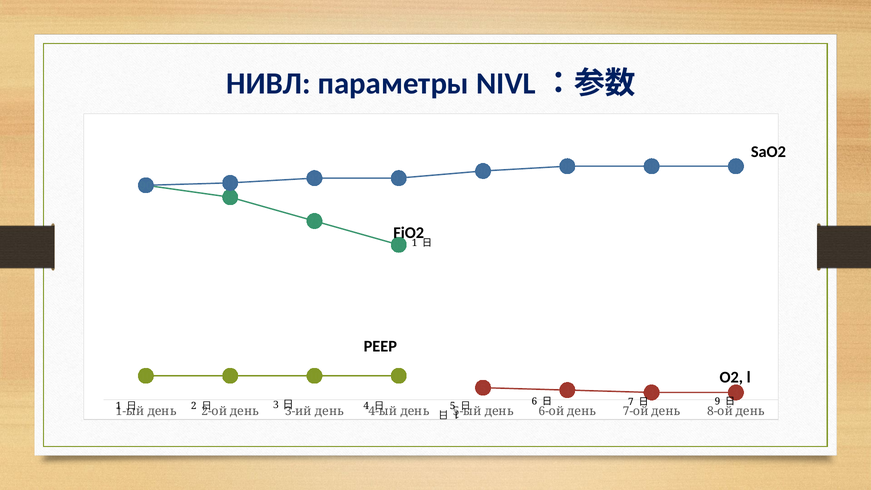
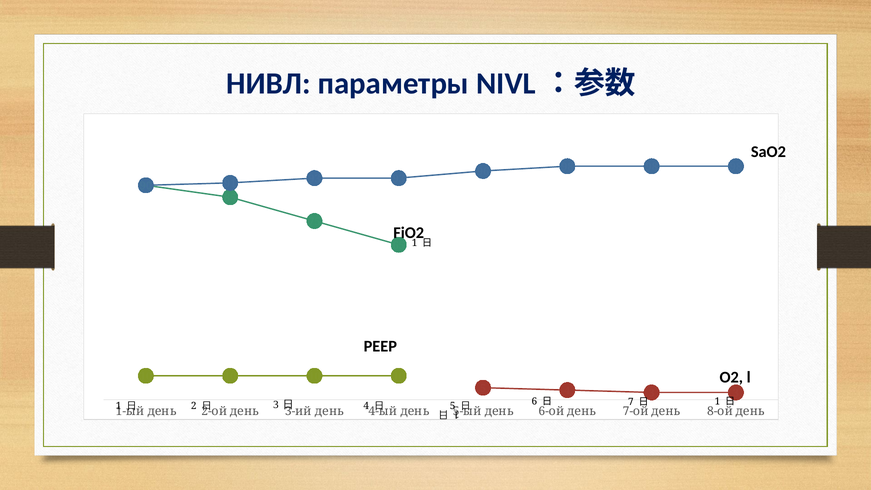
9 at (717, 401): 9 -> 1
